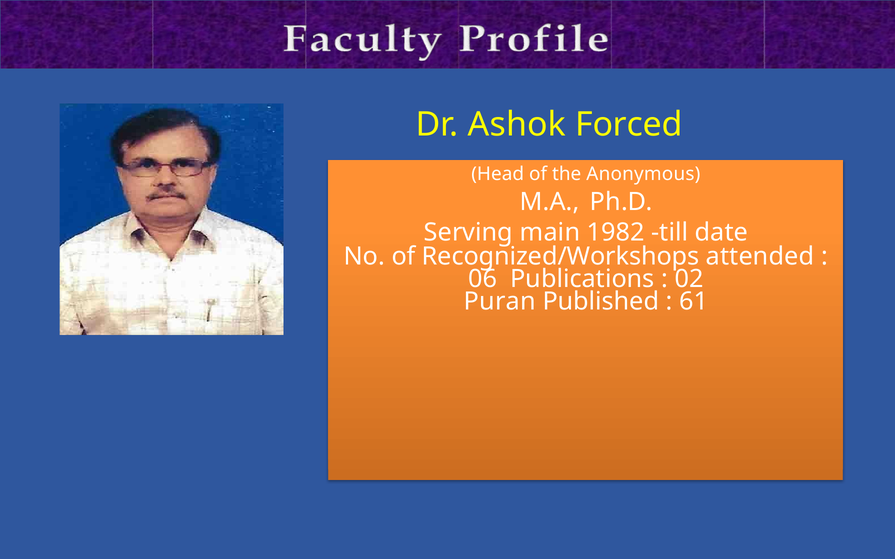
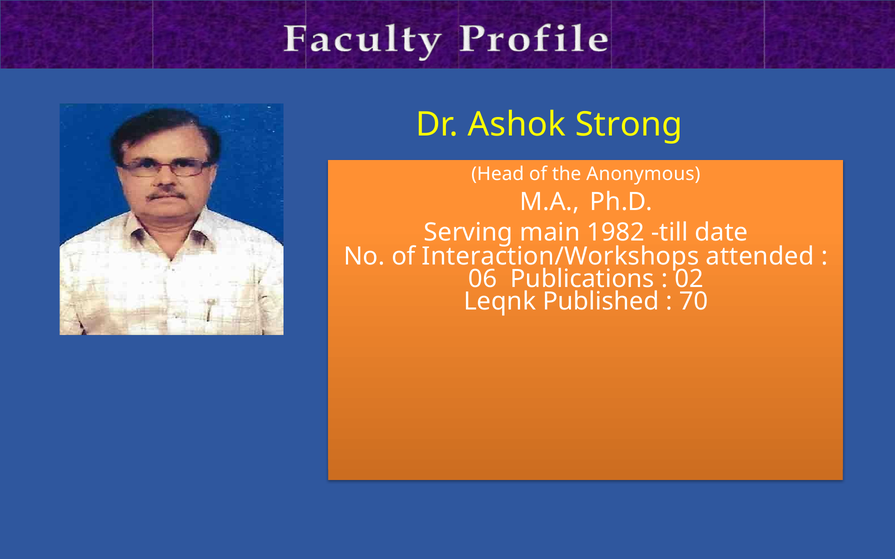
Forced: Forced -> Strong
Recognized/Workshops: Recognized/Workshops -> Interaction/Workshops
Puran: Puran -> Leqnk
61: 61 -> 70
